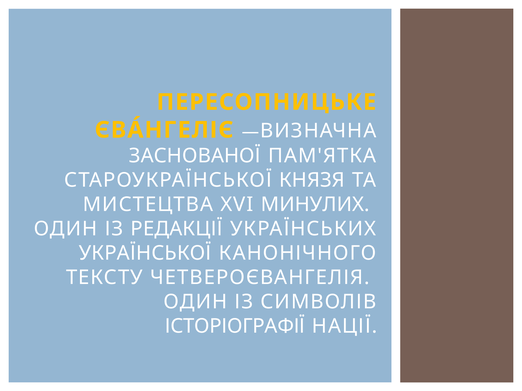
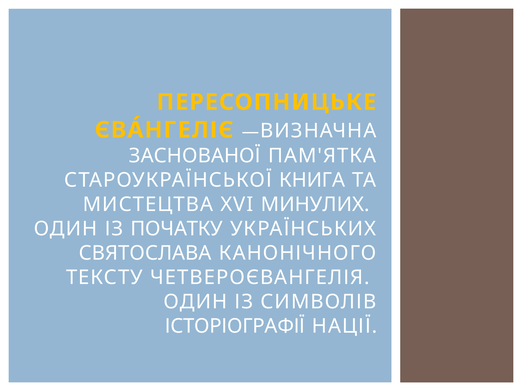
КНЯЗЯ: КНЯЗЯ -> КНИГА
РЕДАКЦІЇ: РЕДАКЦІЇ -> ПОЧАТКУ
УКРАЇНСЬКОЇ: УКРАЇНСЬКОЇ -> СВЯТОСЛАВА
